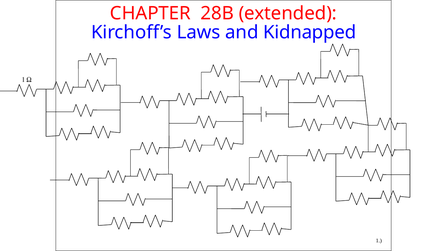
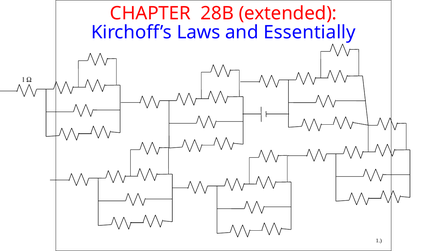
Kidnapped: Kidnapped -> Essentially
